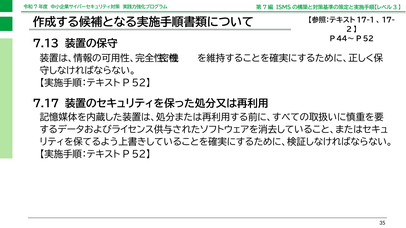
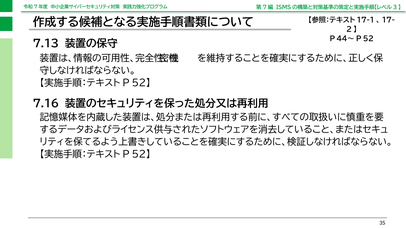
7.17: 7.17 -> 7.16
